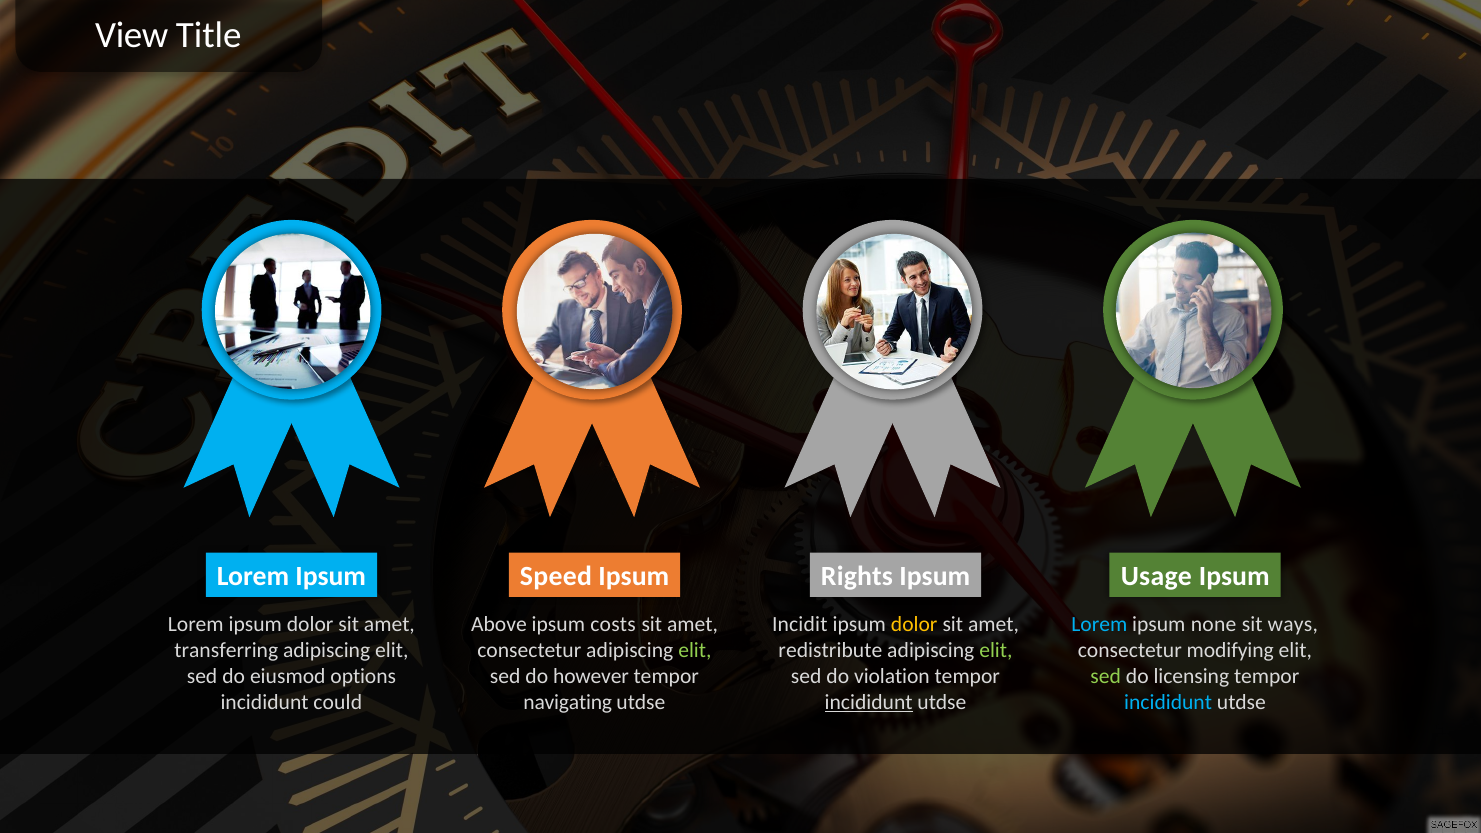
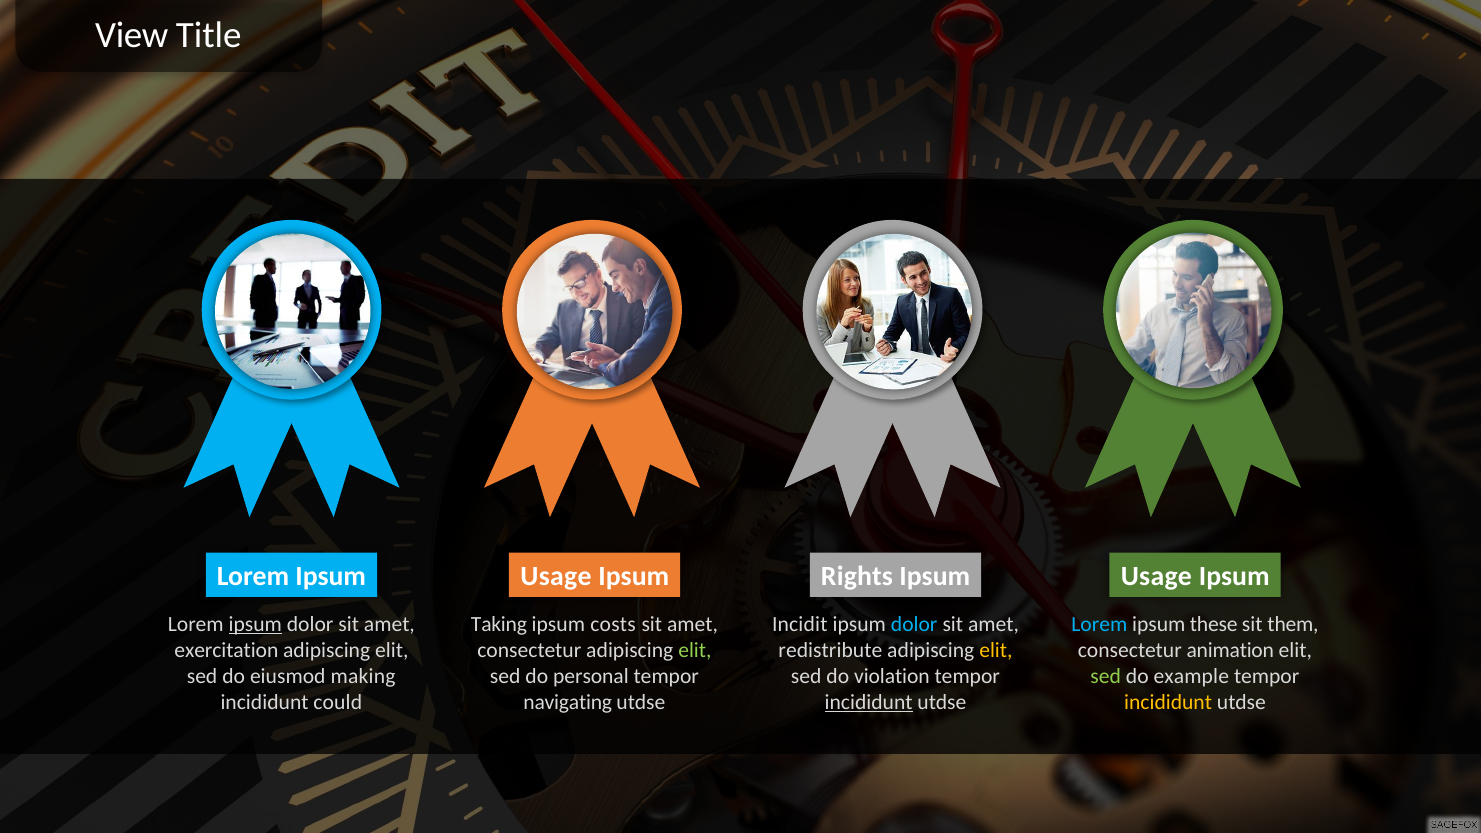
Speed at (556, 577): Speed -> Usage
ipsum at (255, 624) underline: none -> present
Above: Above -> Taking
dolor at (914, 624) colour: yellow -> light blue
none: none -> these
ways: ways -> them
transferring: transferring -> exercitation
elit at (996, 650) colour: light green -> yellow
modifying: modifying -> animation
options: options -> making
however: however -> personal
licensing: licensing -> example
incididunt at (1168, 702) colour: light blue -> yellow
